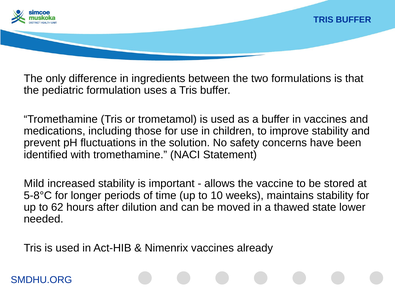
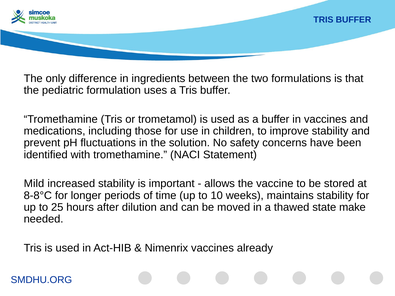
5-8°C: 5-8°C -> 8-8°C
62: 62 -> 25
lower: lower -> make
